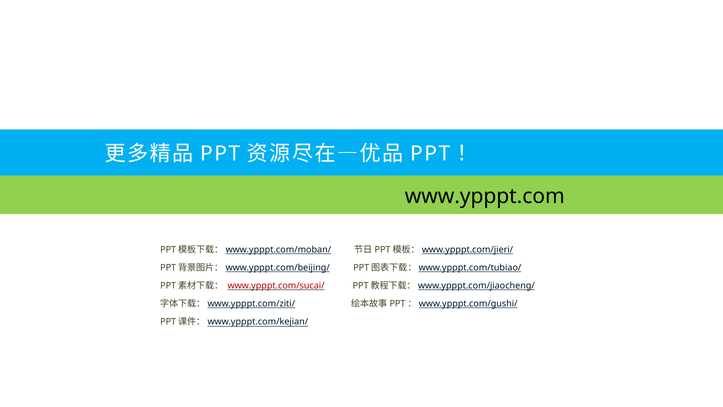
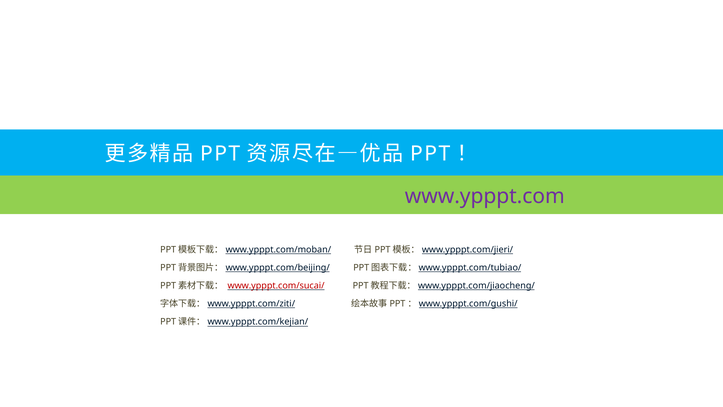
www.ypppt.com colour: black -> purple
